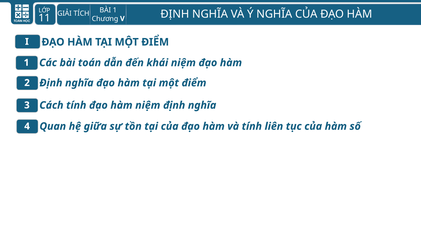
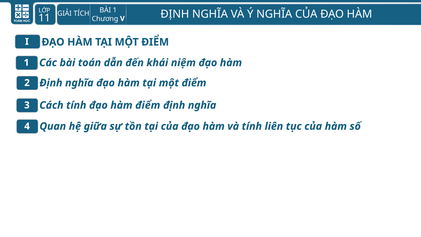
hàm niệm: niệm -> điểm
